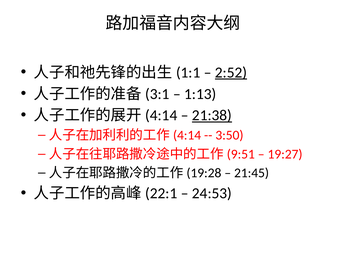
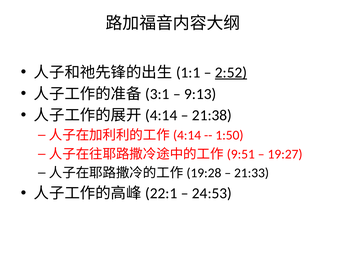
1:13: 1:13 -> 9:13
21:38 underline: present -> none
3:50: 3:50 -> 1:50
21:45: 21:45 -> 21:33
